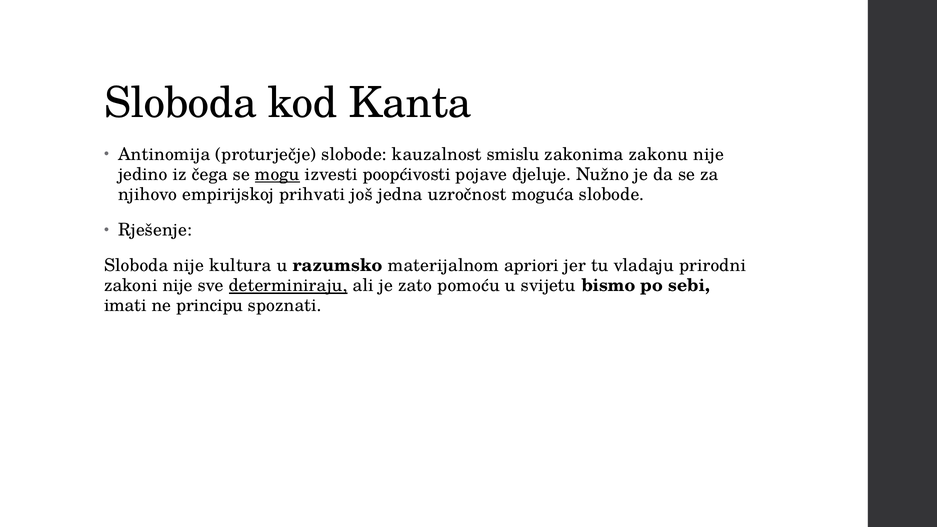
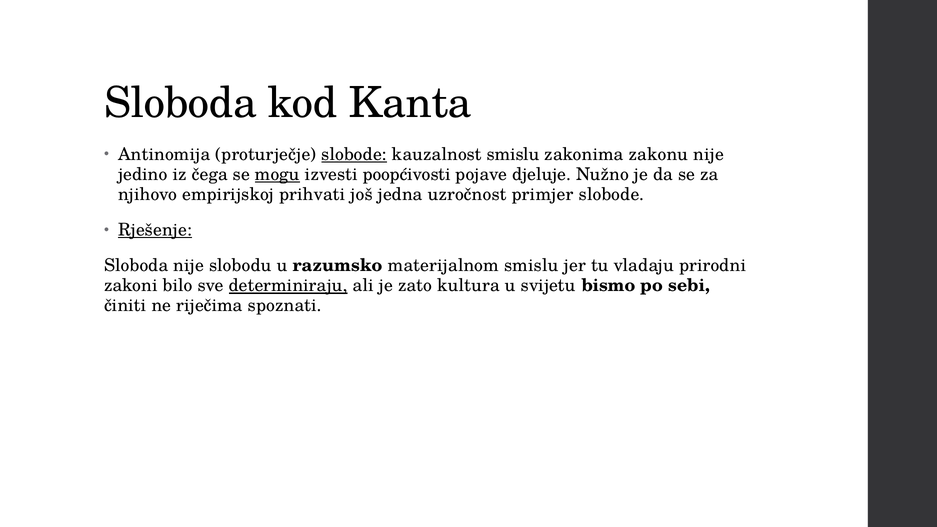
slobode at (354, 154) underline: none -> present
moguća: moguća -> primjer
Rješenje underline: none -> present
kultura: kultura -> slobodu
materijalnom apriori: apriori -> smislu
zakoni nije: nije -> bilo
pomoću: pomoću -> kultura
imati: imati -> činiti
principu: principu -> riječima
